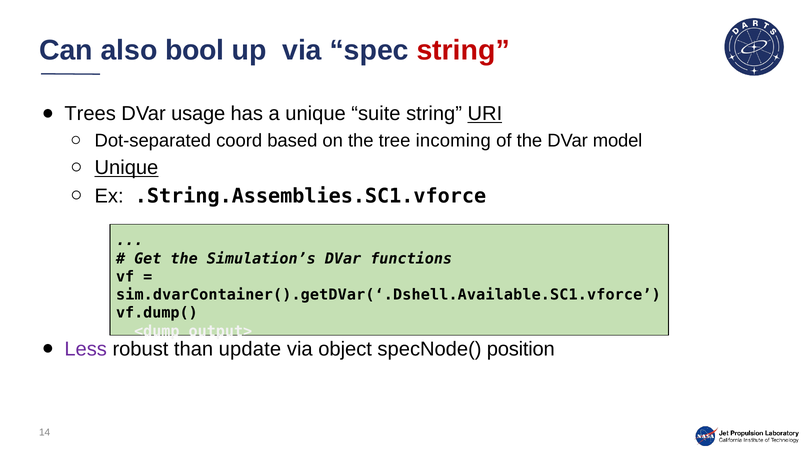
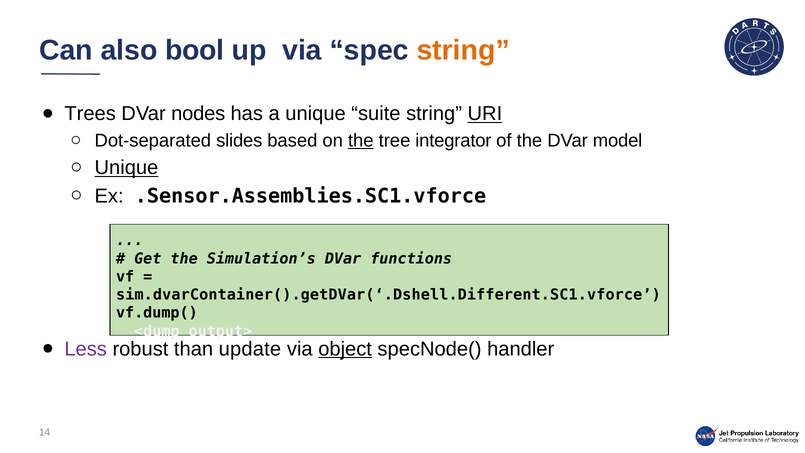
string at (463, 51) colour: red -> orange
usage: usage -> nodes
coord: coord -> slides
the at (361, 140) underline: none -> present
incoming: incoming -> integrator
.String.Assemblies.SC1.vforce: .String.Assemblies.SC1.vforce -> .Sensor.Assemblies.SC1.vforce
sim.dvarContainer().getDVar(‘.Dshell.Available.SC1.vforce: sim.dvarContainer().getDVar(‘.Dshell.Available.SC1.vforce -> sim.dvarContainer().getDVar(‘.Dshell.Different.SC1.vforce
object underline: none -> present
position: position -> handler
